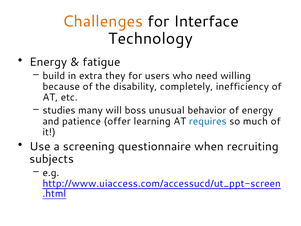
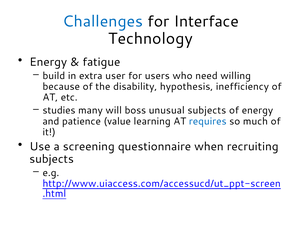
Challenges colour: orange -> blue
they: they -> user
completely: completely -> hypothesis
unusual behavior: behavior -> subjects
offer: offer -> value
